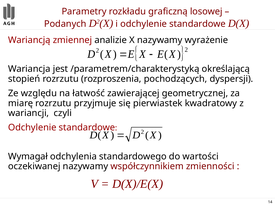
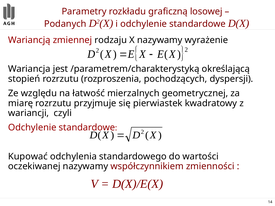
analizie: analizie -> rodzaju
zawierającej: zawierającej -> mierzalnych
Wymagał: Wymagał -> Kupować
